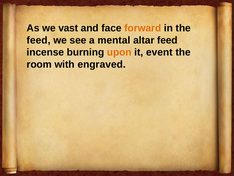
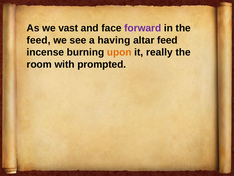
forward colour: orange -> purple
mental: mental -> having
event: event -> really
engraved: engraved -> prompted
